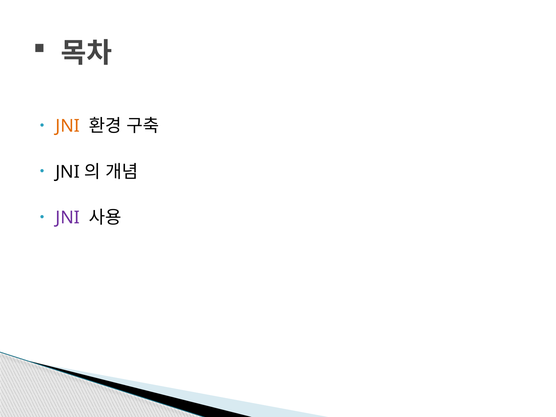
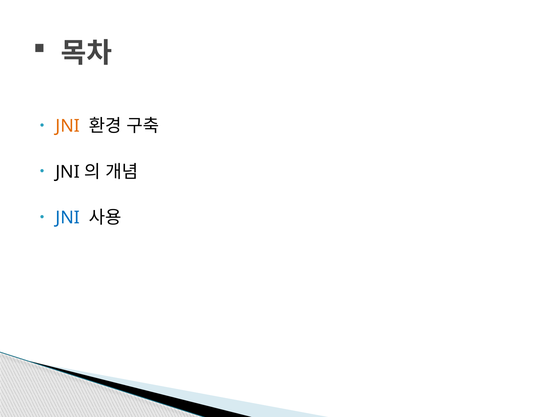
JNI at (68, 218) colour: purple -> blue
